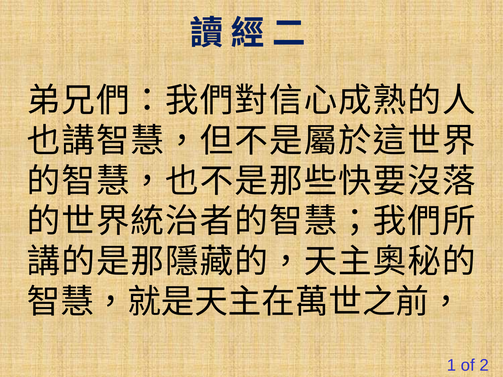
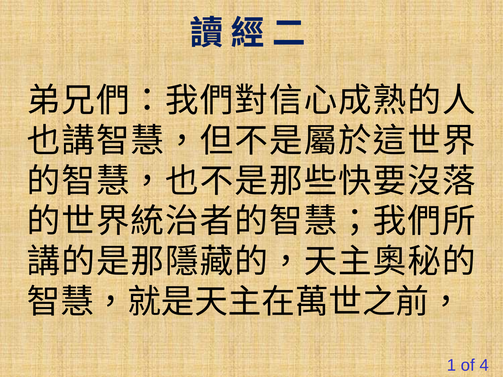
2: 2 -> 4
